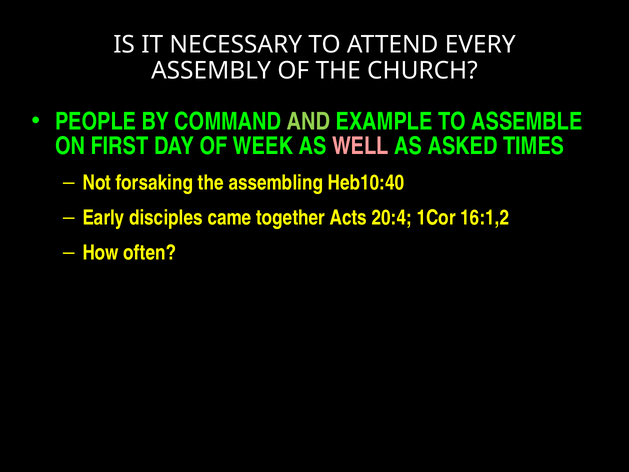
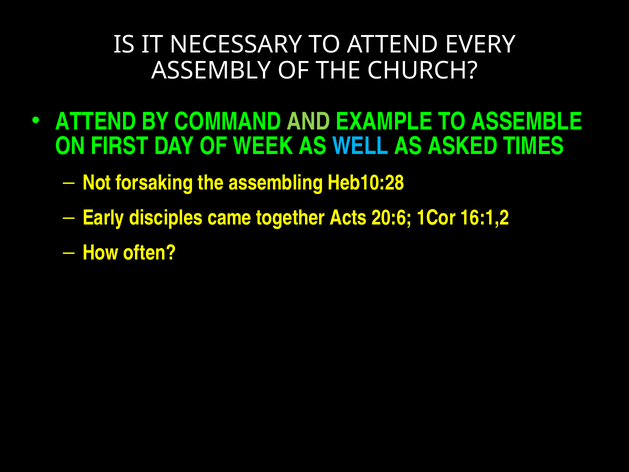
PEOPLE at (96, 122): PEOPLE -> ATTEND
WELL colour: pink -> light blue
Heb10:40: Heb10:40 -> Heb10:28
20:4: 20:4 -> 20:6
